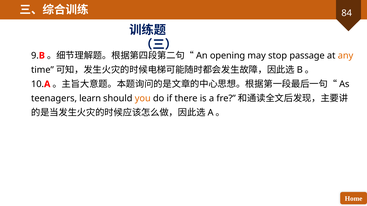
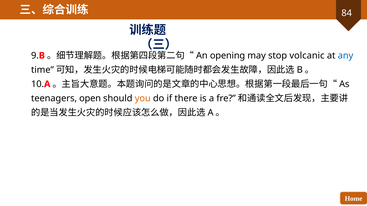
passage: passage -> volcanic
any colour: orange -> blue
learn: learn -> open
